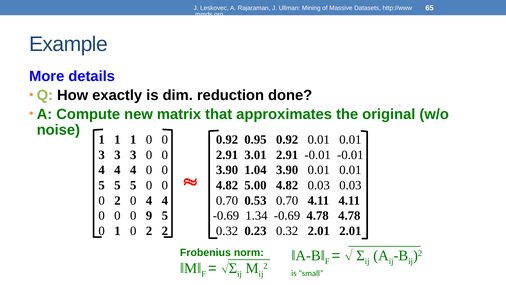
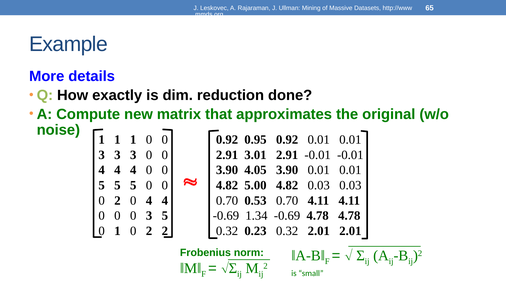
1.04: 1.04 -> 4.05
0 0 0 9: 9 -> 3
